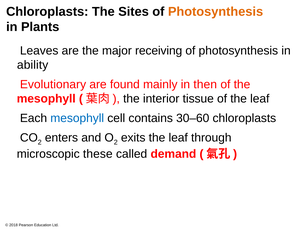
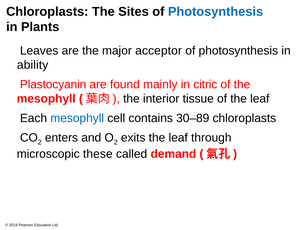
Photosynthesis at (216, 12) colour: orange -> blue
receiving: receiving -> acceptor
Evolutionary: Evolutionary -> Plastocyanin
then: then -> citric
30–60: 30–60 -> 30–89
